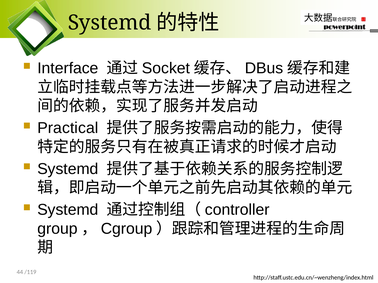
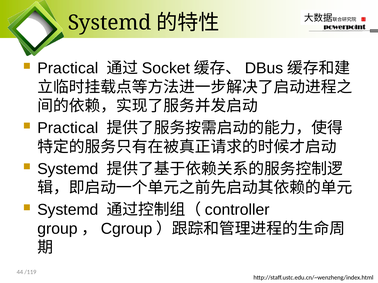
Interface at (68, 68): Interface -> Practical
